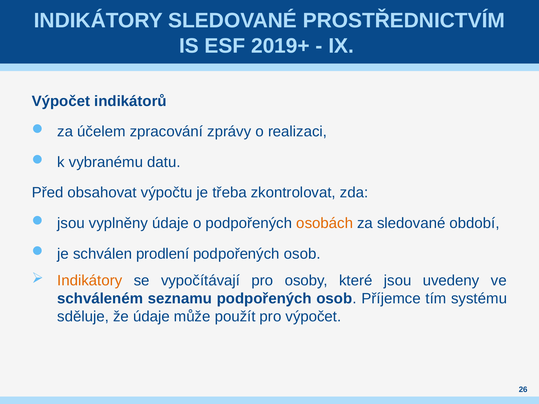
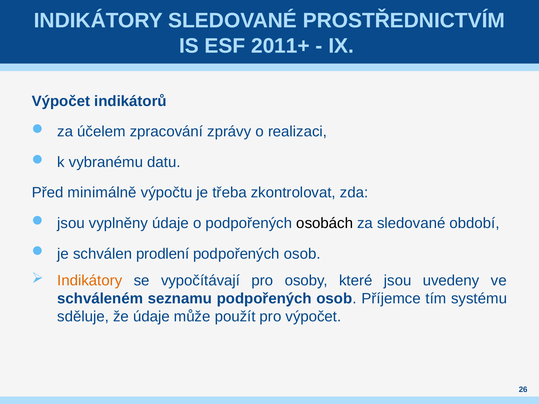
2019+: 2019+ -> 2011+
obsahovat: obsahovat -> minimálně
osobách colour: orange -> black
